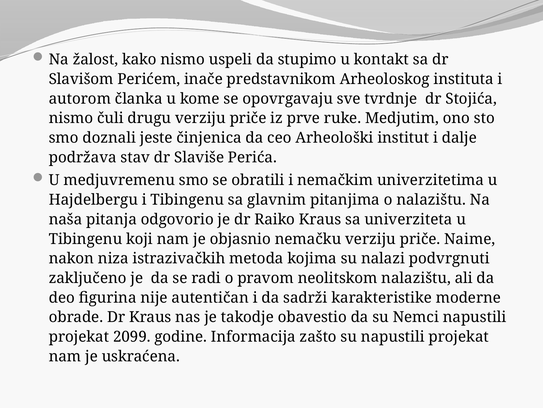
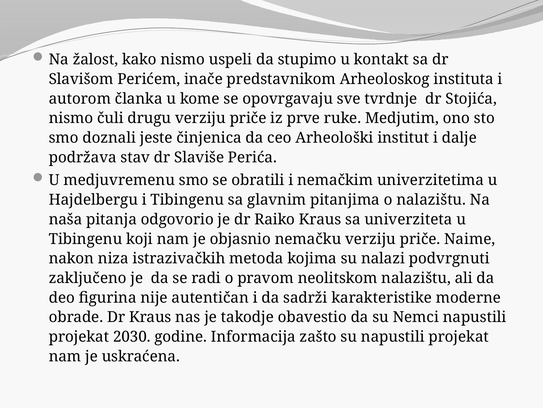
2099: 2099 -> 2030
